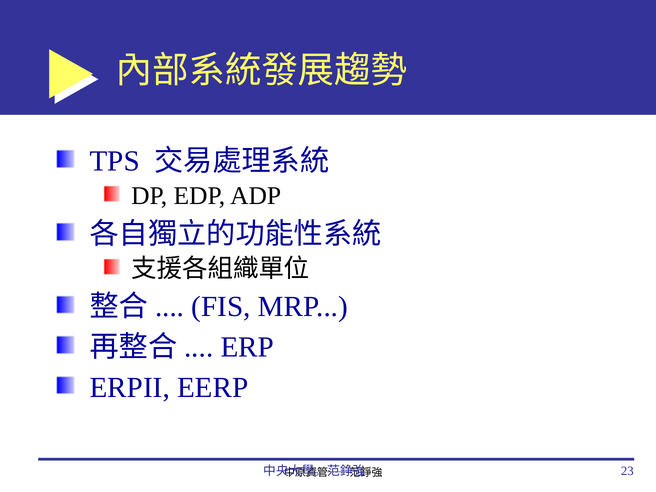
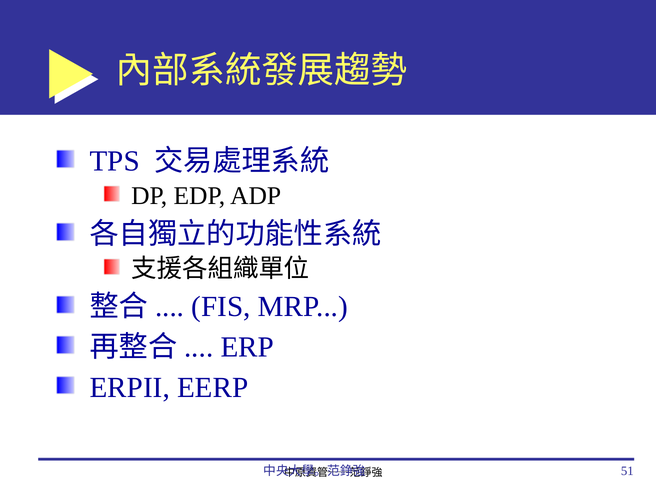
23: 23 -> 51
